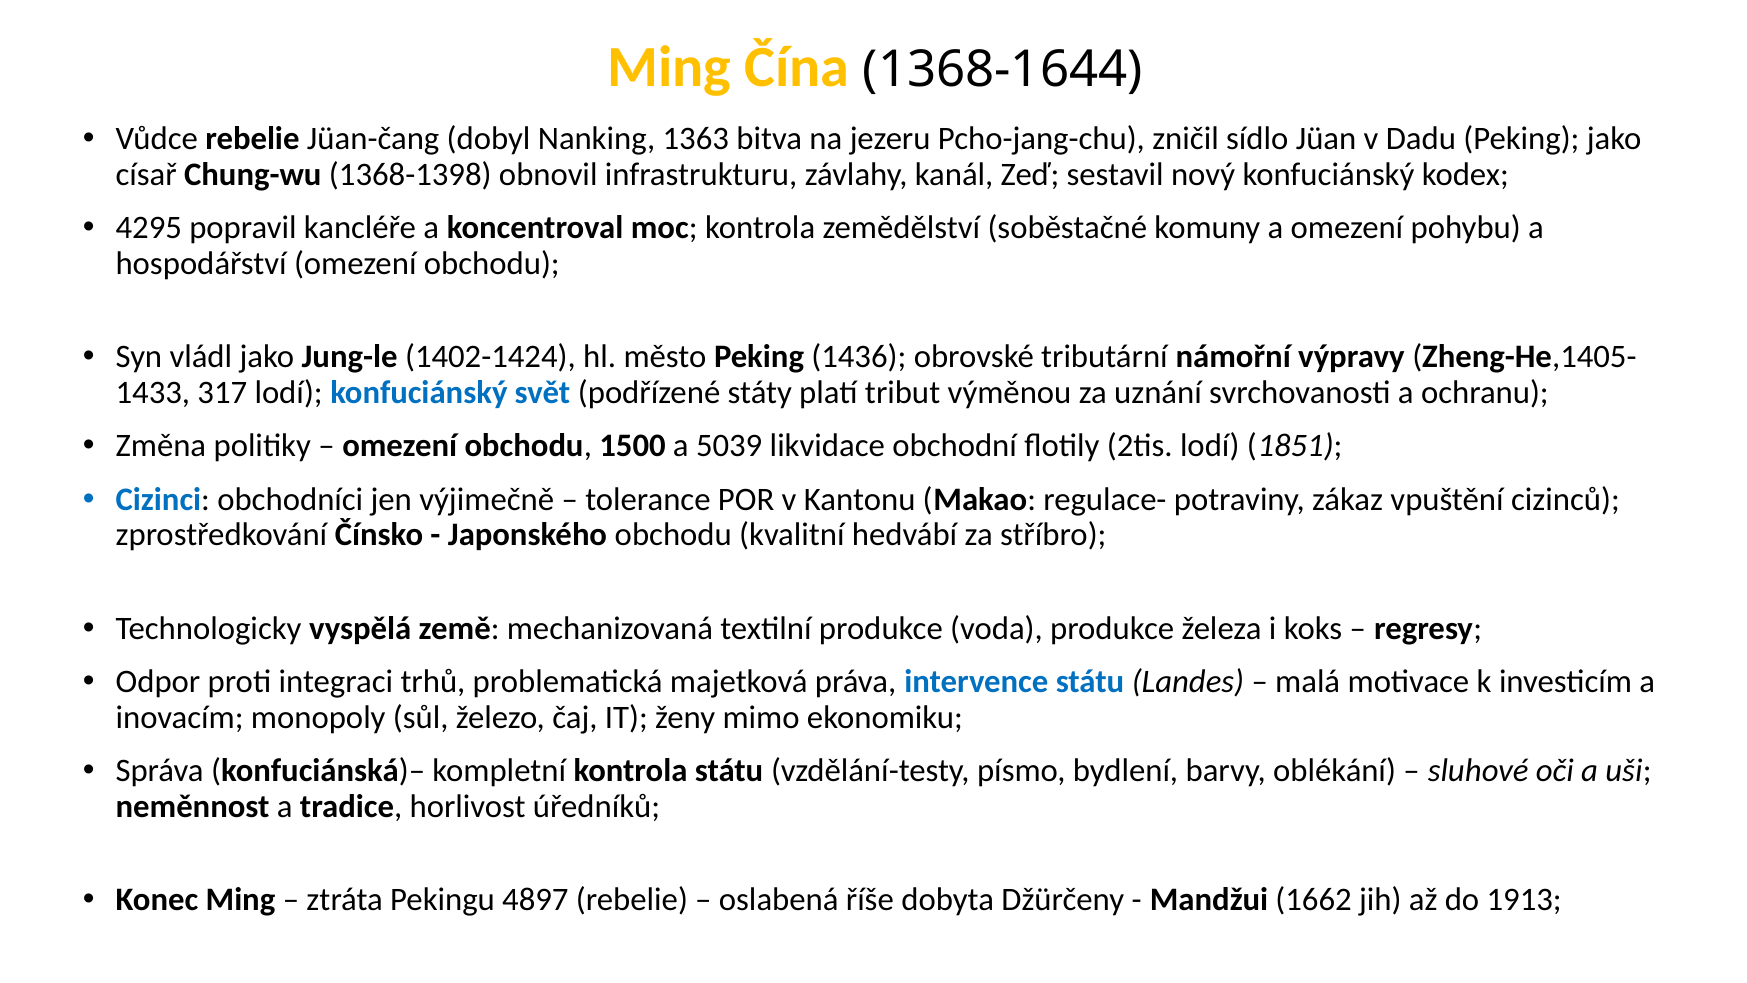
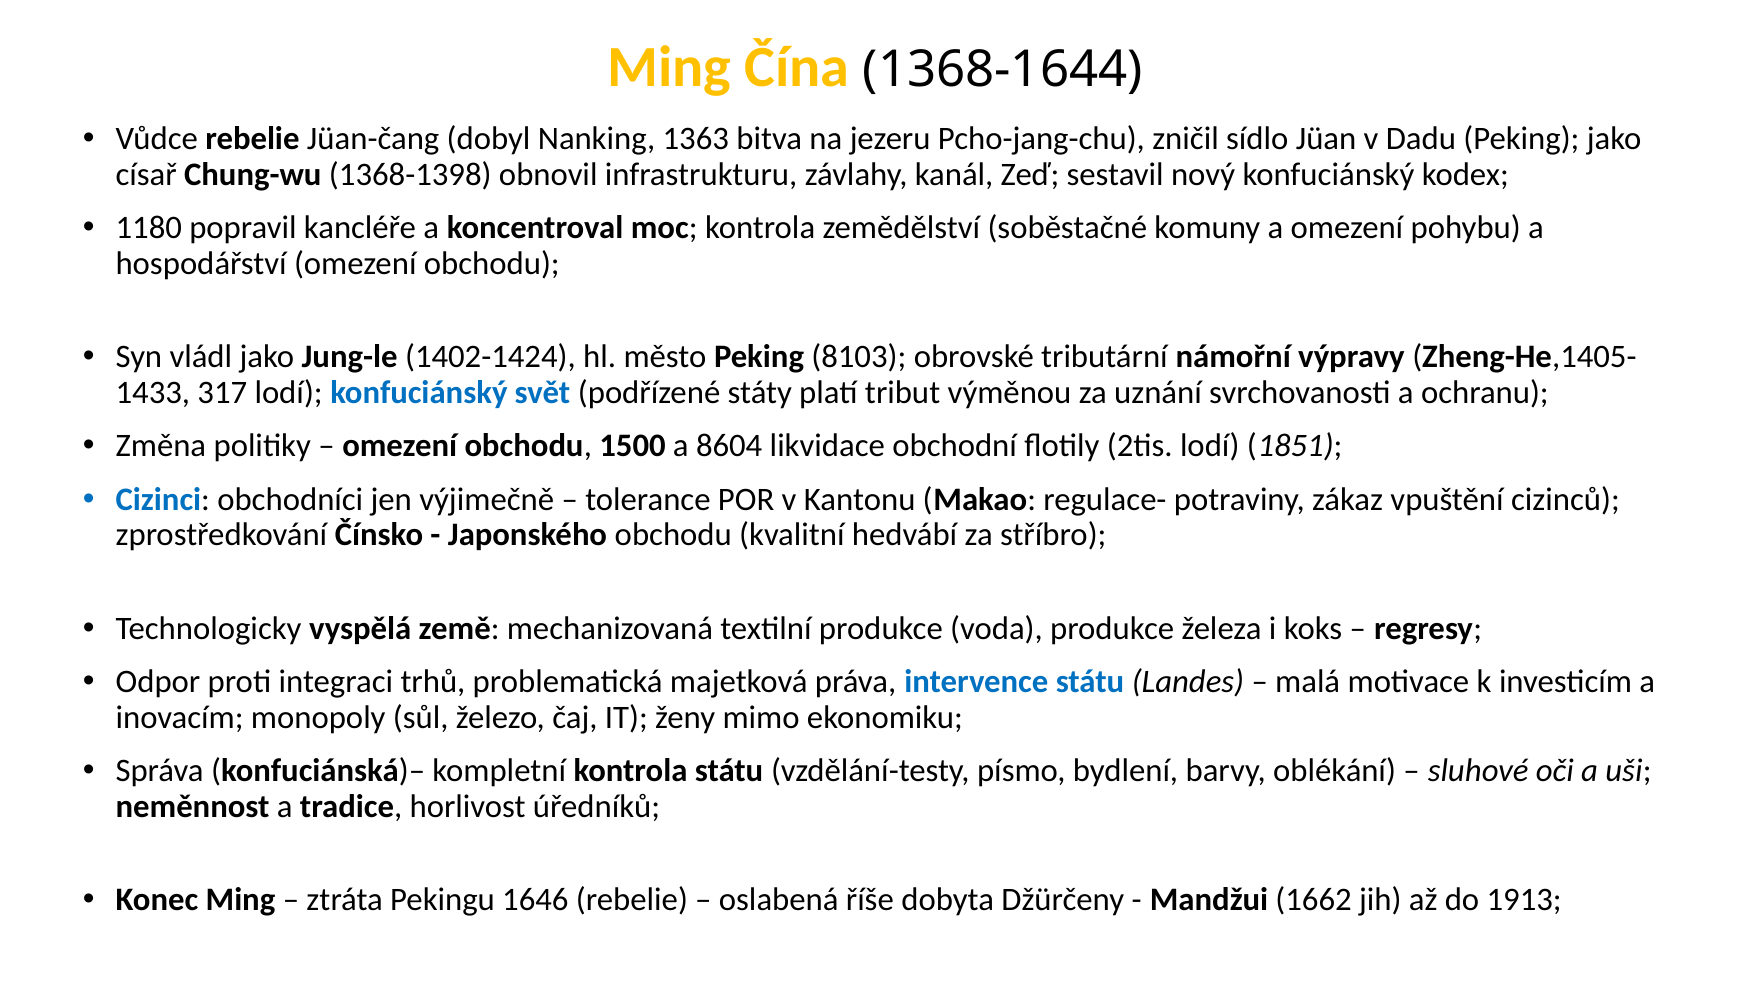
4295: 4295 -> 1180
1436: 1436 -> 8103
5039: 5039 -> 8604
4897: 4897 -> 1646
